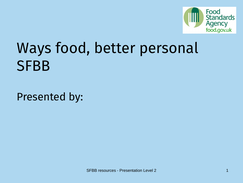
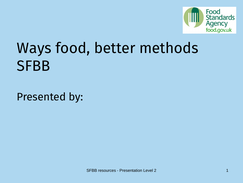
personal: personal -> methods
